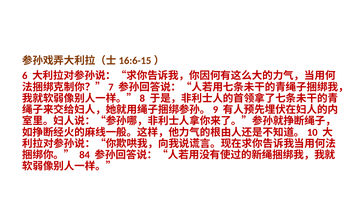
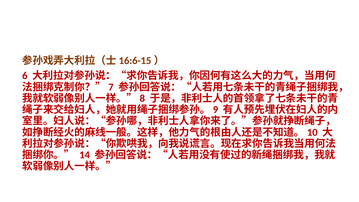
84: 84 -> 14
